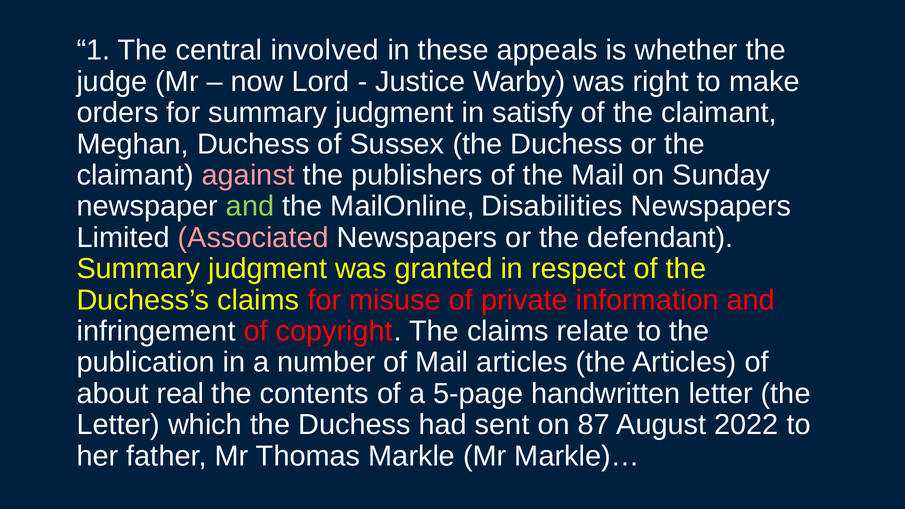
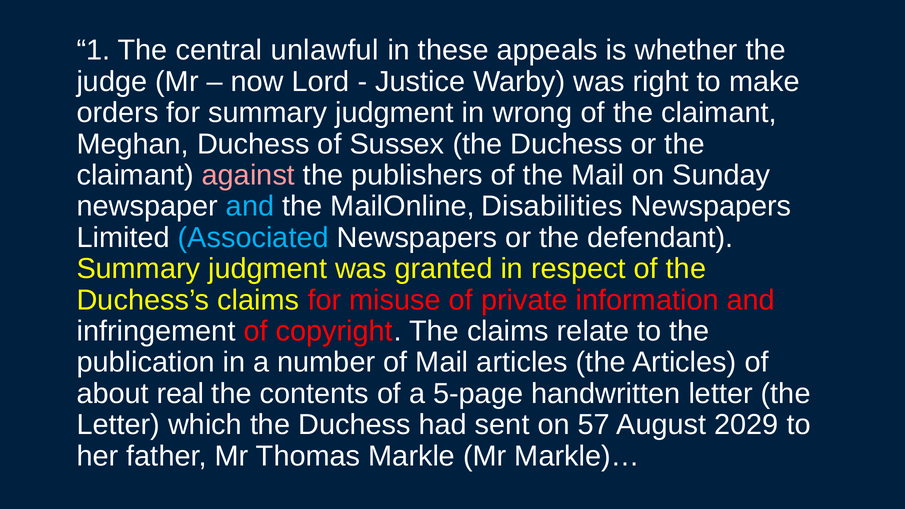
involved: involved -> unlawful
satisfy: satisfy -> wrong
and at (250, 206) colour: light green -> light blue
Associated colour: pink -> light blue
87: 87 -> 57
2022: 2022 -> 2029
